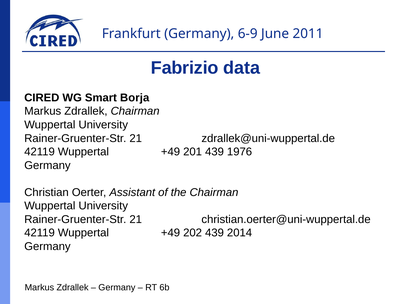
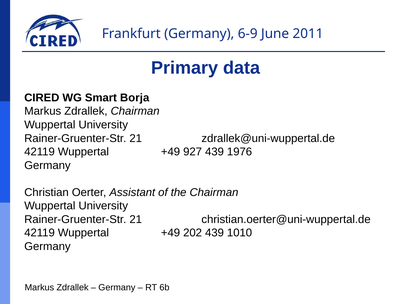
Fabrizio: Fabrizio -> Primary
201: 201 -> 927
2014: 2014 -> 1010
